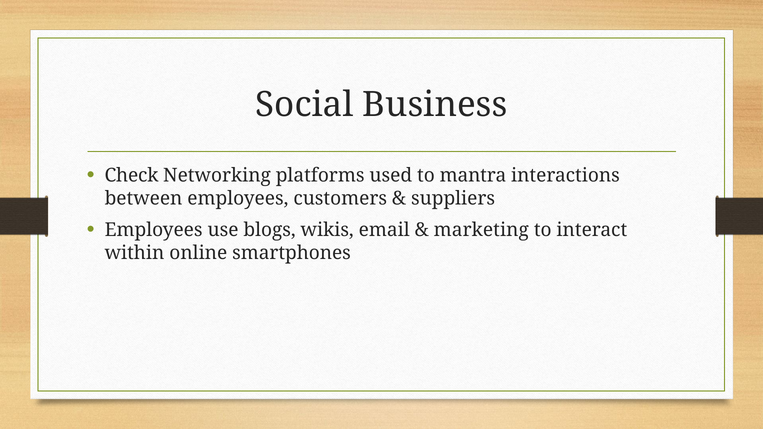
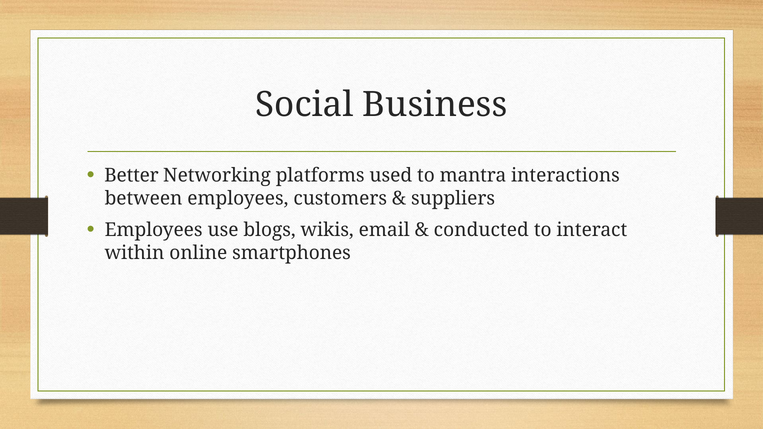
Check: Check -> Better
marketing: marketing -> conducted
